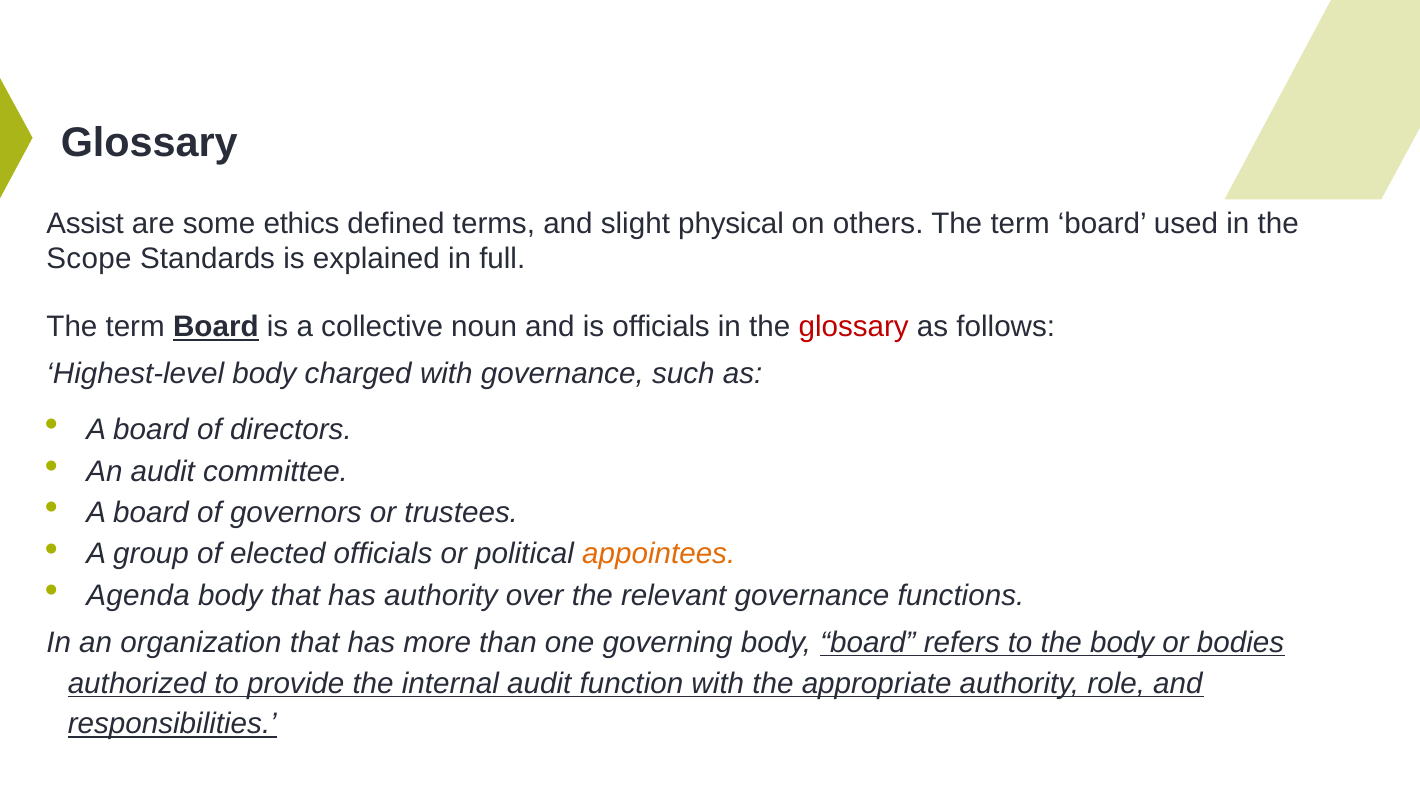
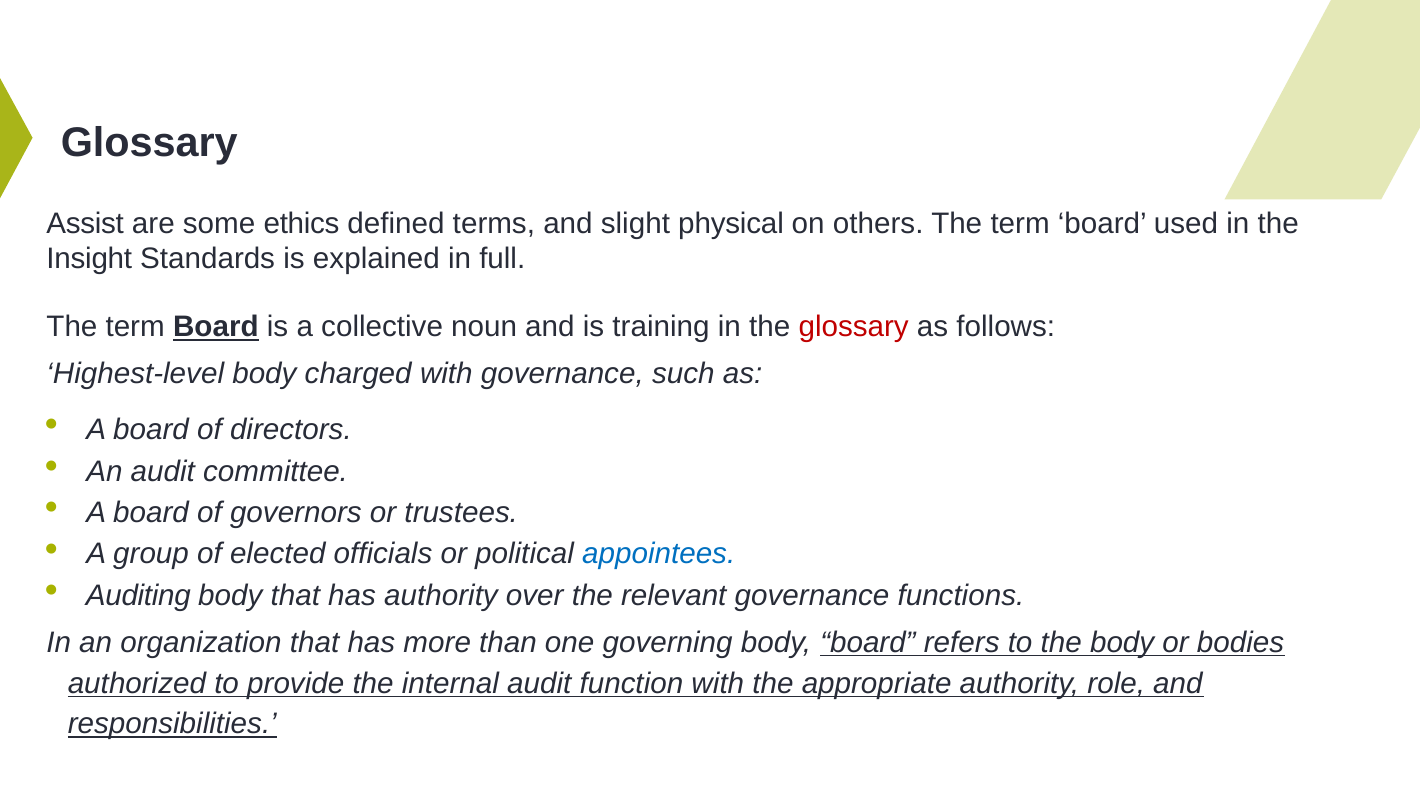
Scope: Scope -> Insight
is officials: officials -> training
appointees colour: orange -> blue
Agenda: Agenda -> Auditing
